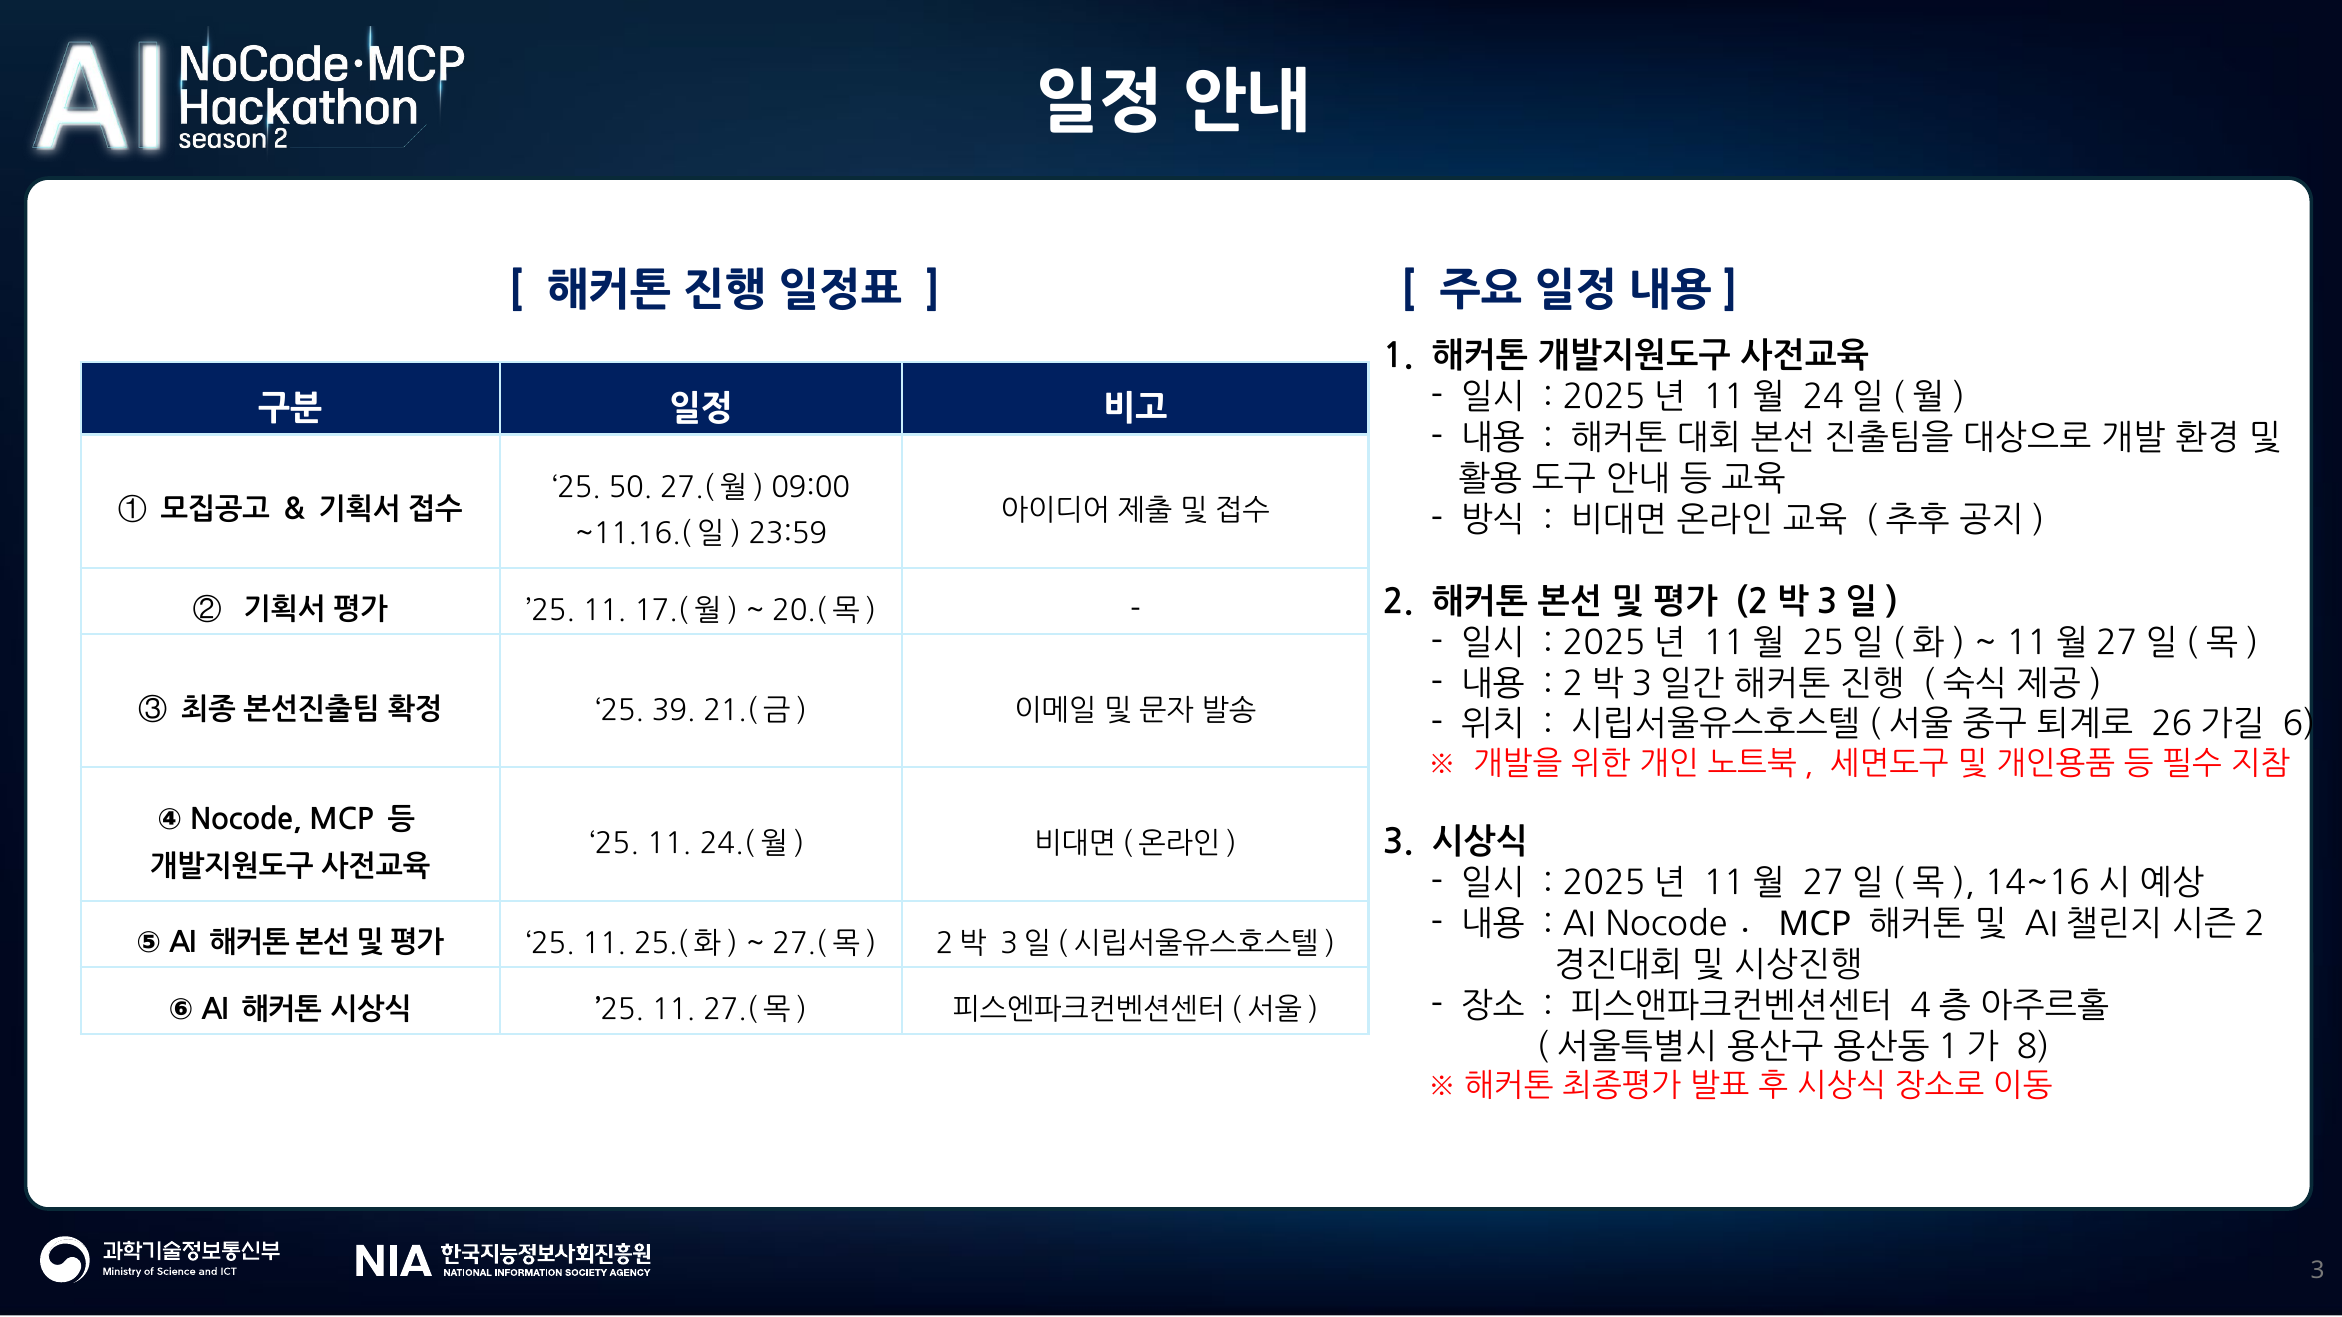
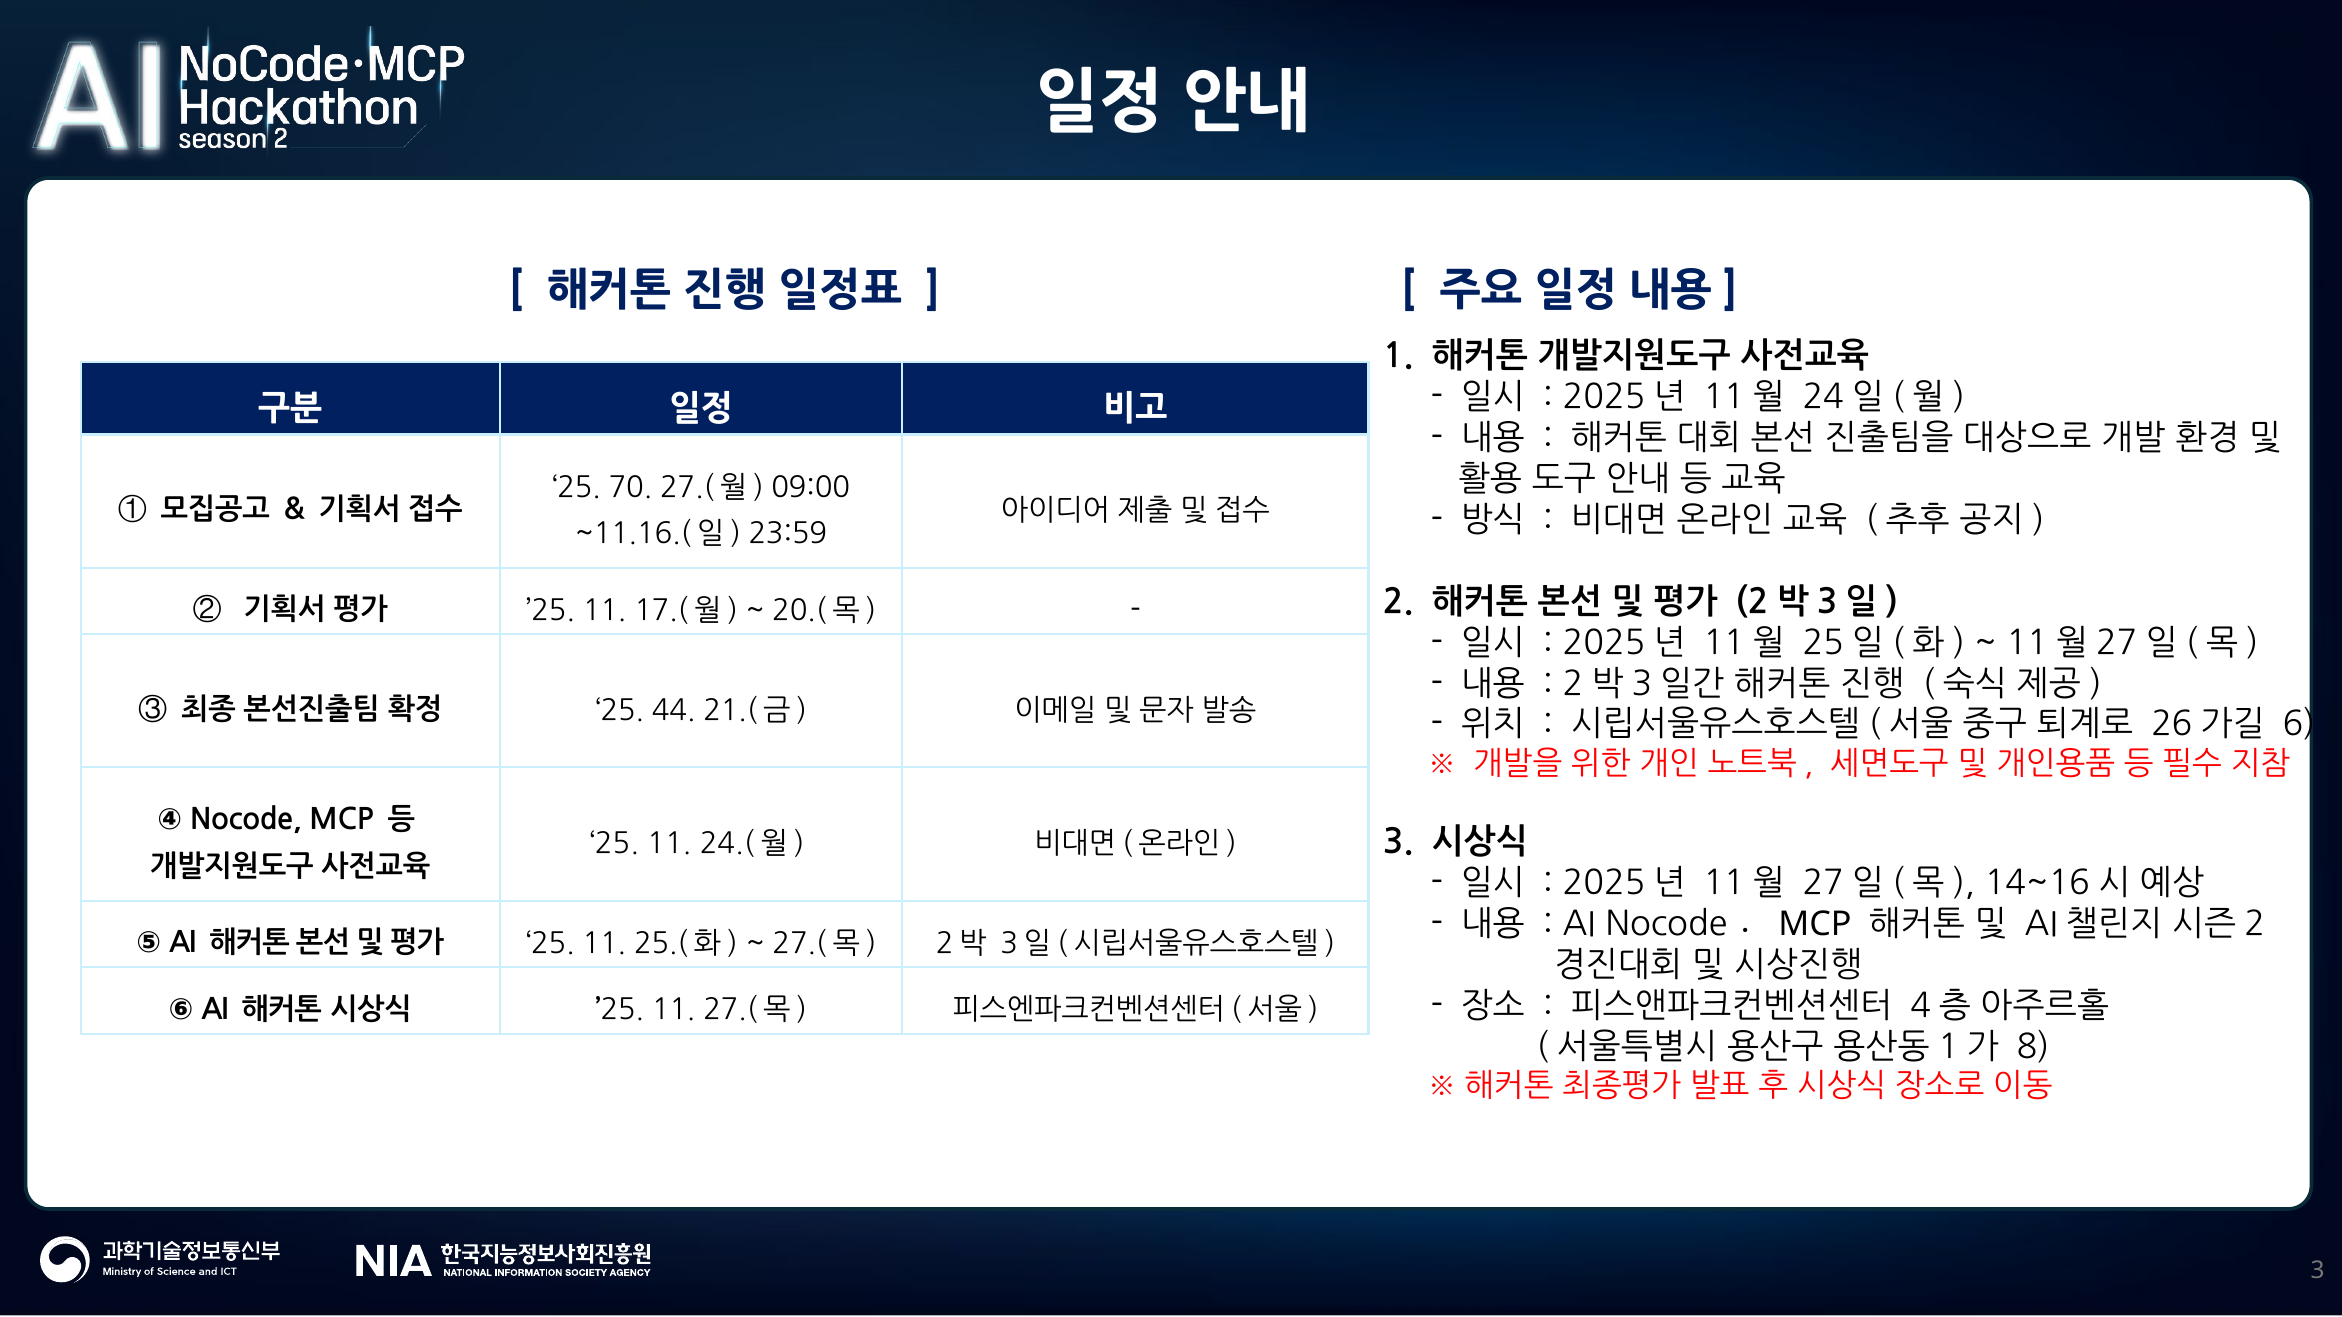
50: 50 -> 70
39: 39 -> 44
